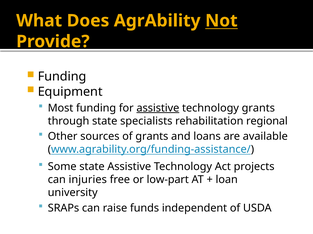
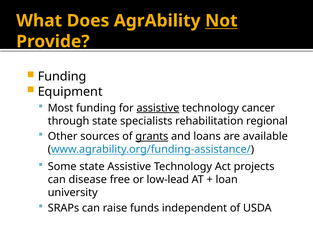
technology grants: grants -> cancer
grants at (152, 137) underline: none -> present
injuries: injuries -> disease
low-part: low-part -> low-lead
